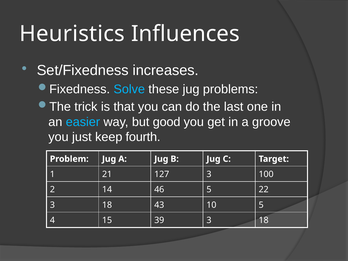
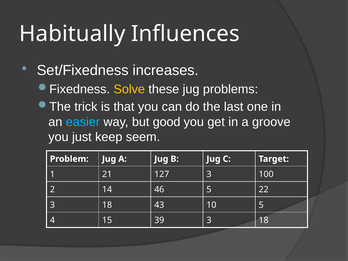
Heuristics: Heuristics -> Habitually
Solve colour: light blue -> yellow
fourth: fourth -> seem
